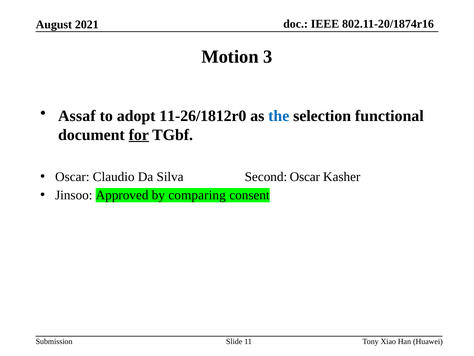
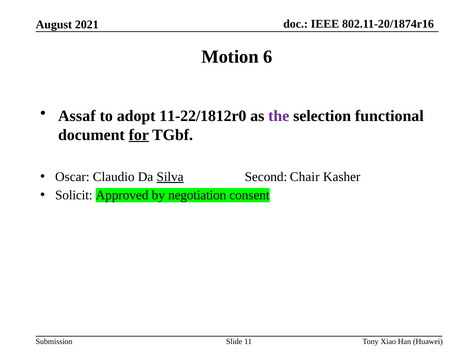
3: 3 -> 6
11-26/1812r0: 11-26/1812r0 -> 11-22/1812r0
the colour: blue -> purple
Silva underline: none -> present
Second Oscar: Oscar -> Chair
Jinsoo: Jinsoo -> Solicit
comparing: comparing -> negotiation
